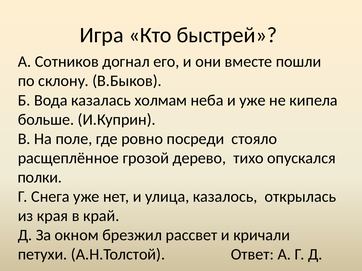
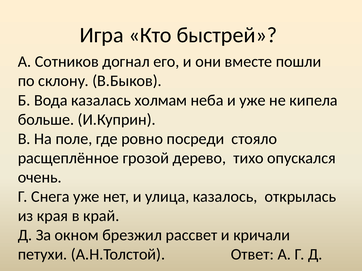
полки: полки -> очень
